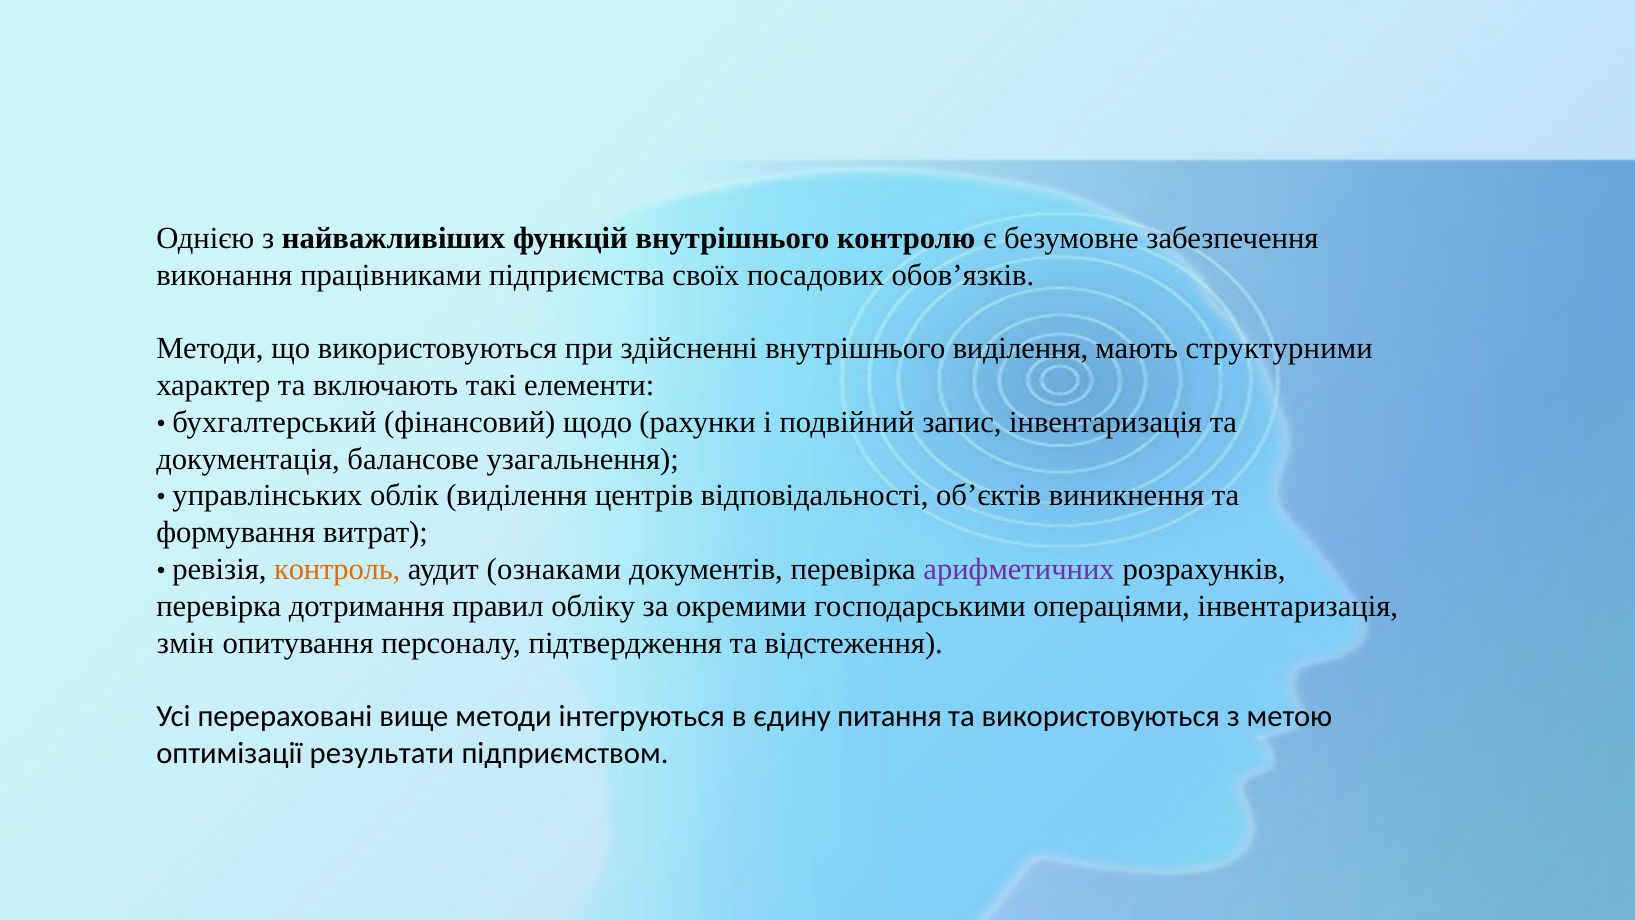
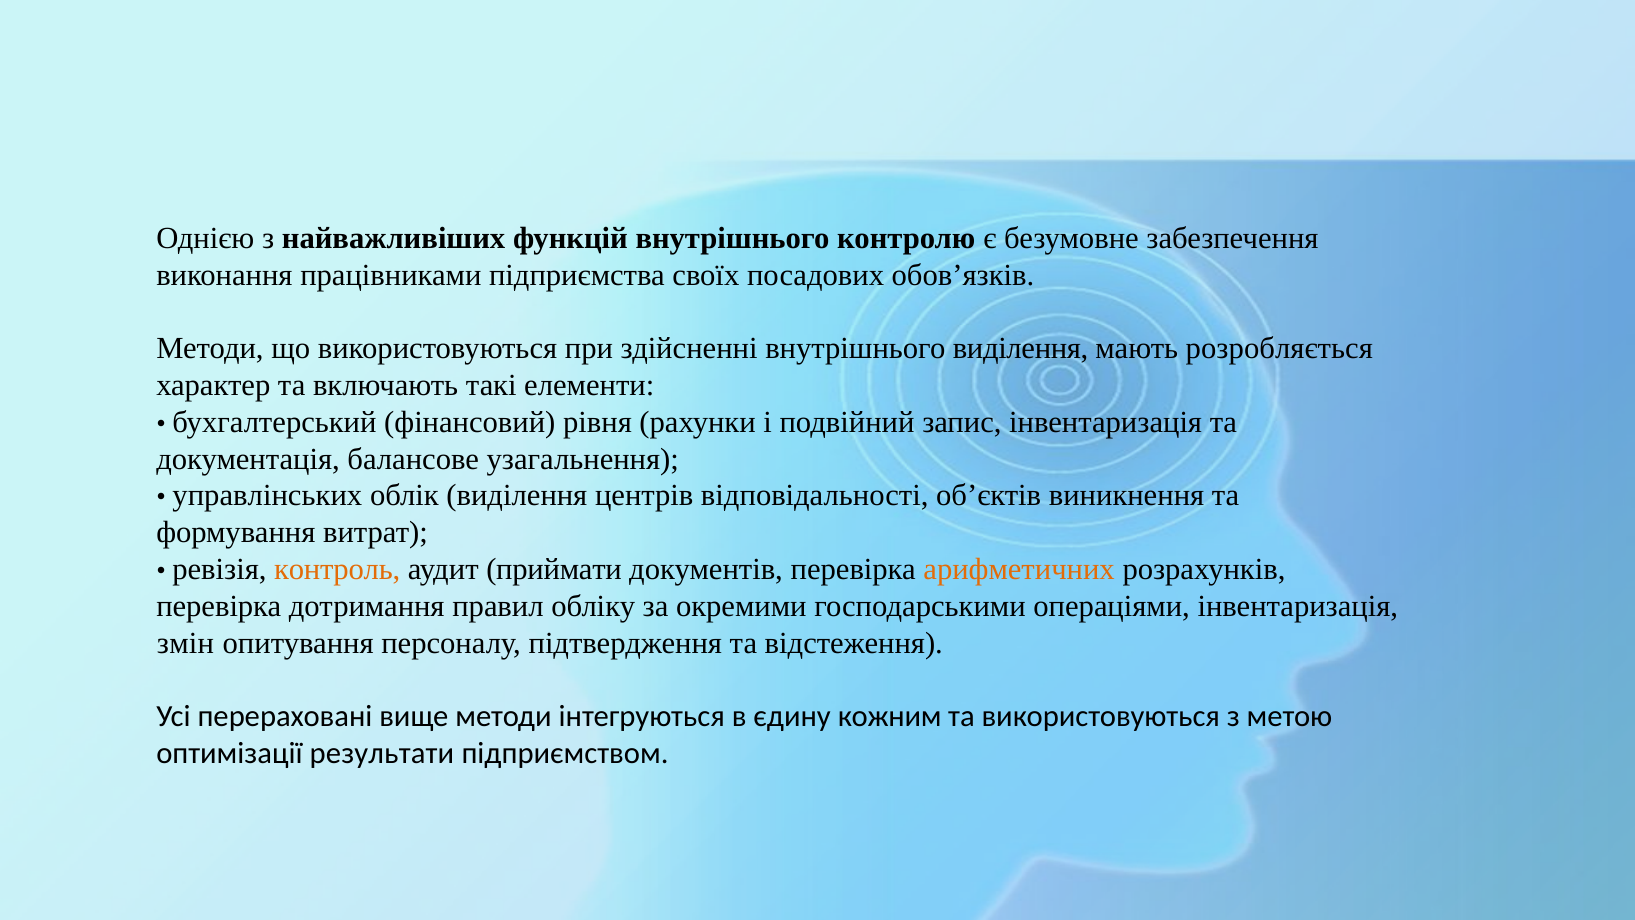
структурними: структурними -> розробляється
щодо: щодо -> рівня
ознаками: ознаками -> приймати
арифметичних colour: purple -> orange
питання: питання -> кожним
